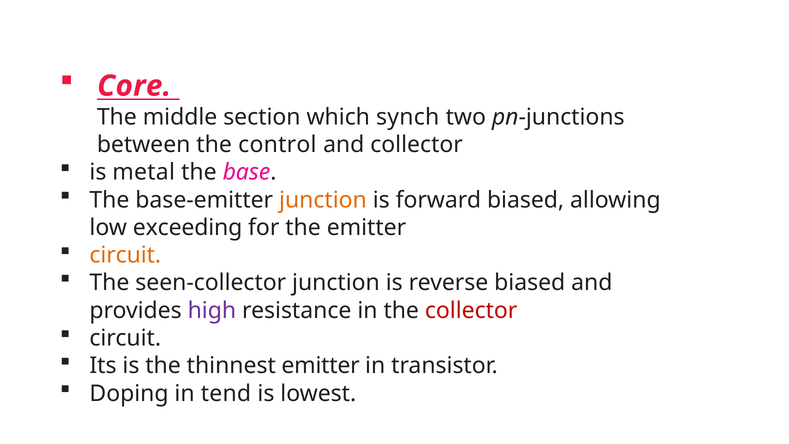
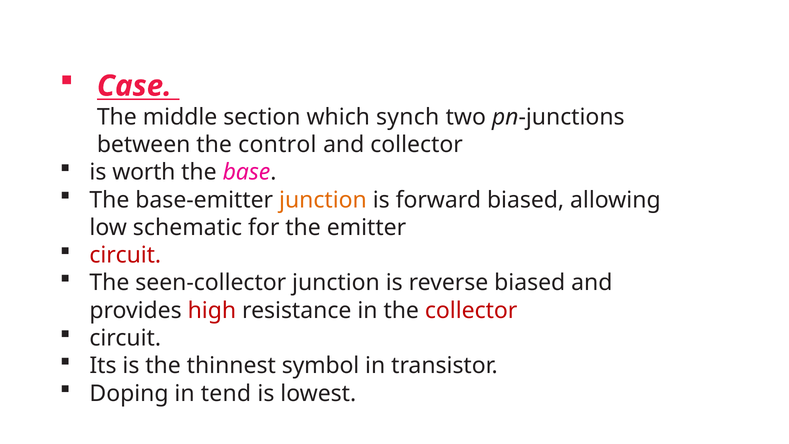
Core: Core -> Case
metal: metal -> worth
exceeding: exceeding -> schematic
circuit at (125, 255) colour: orange -> red
high colour: purple -> red
thinnest emitter: emitter -> symbol
